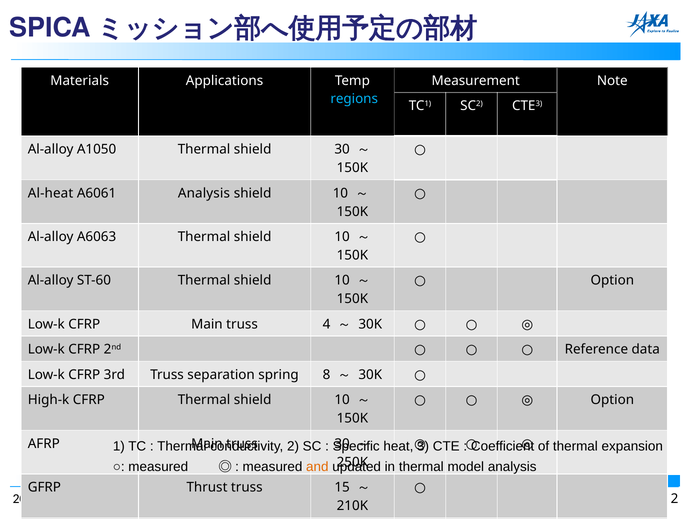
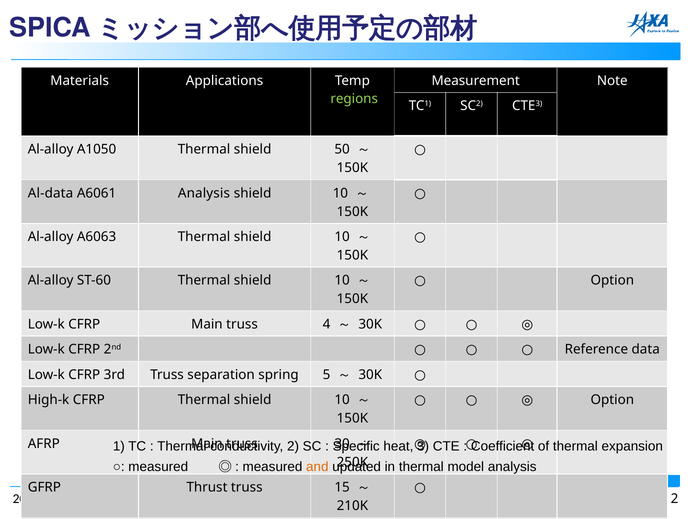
regions colour: light blue -> light green
shield 30: 30 -> 50
Al-heat: Al-heat -> Al-data
8: 8 -> 5
